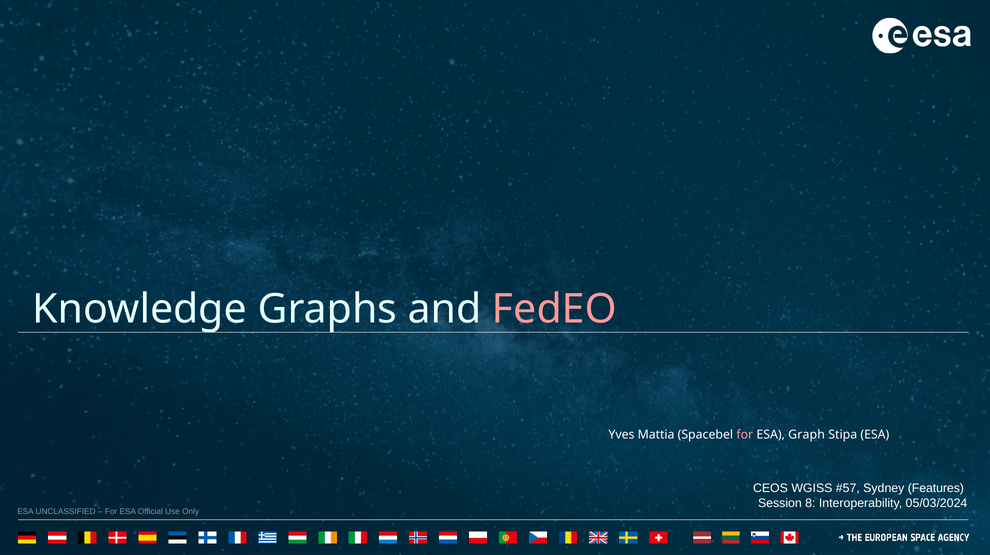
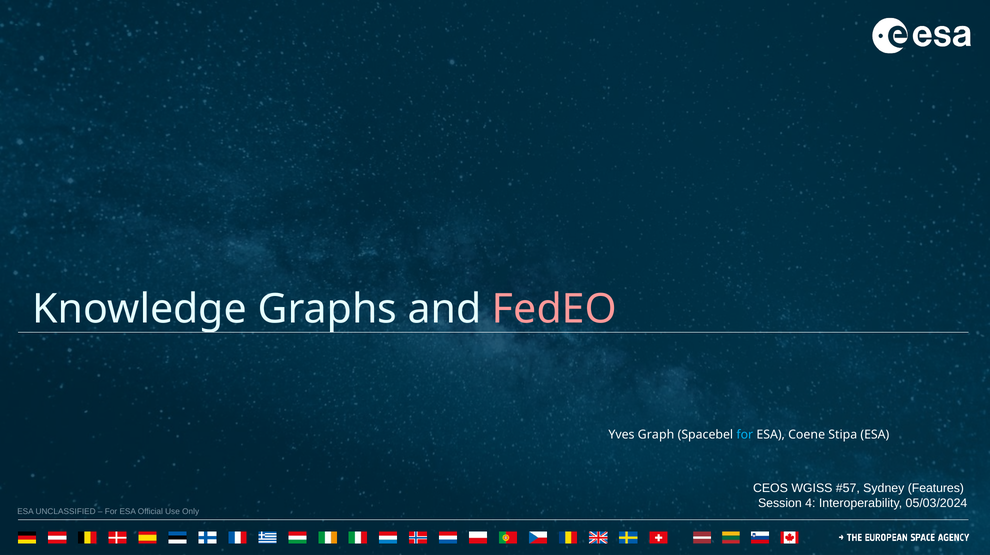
Mattia: Mattia -> Graph
for at (745, 435) colour: pink -> light blue
Graph: Graph -> Coene
8: 8 -> 4
